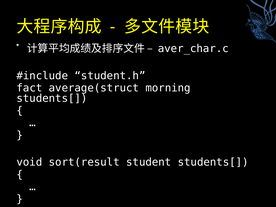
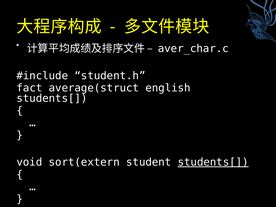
morning: morning -> english
sort(result: sort(result -> sort(extern
students[ at (213, 162) underline: none -> present
